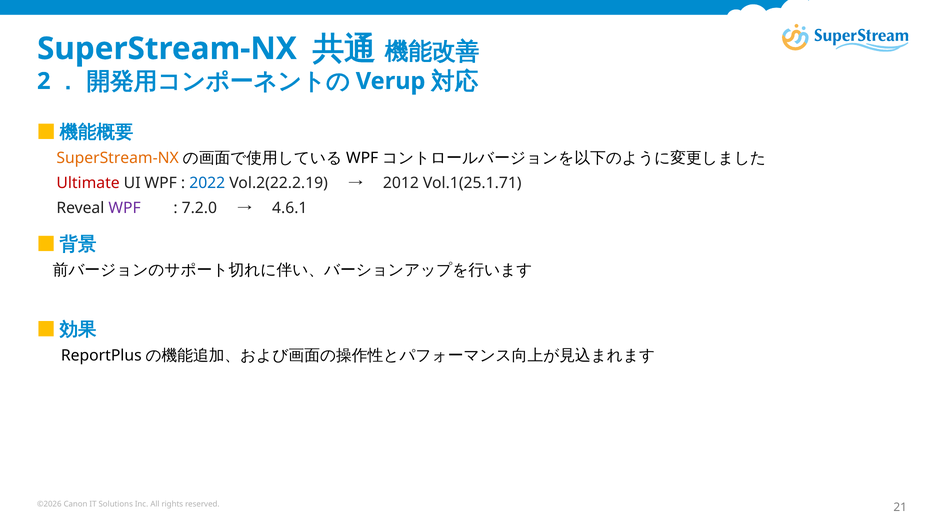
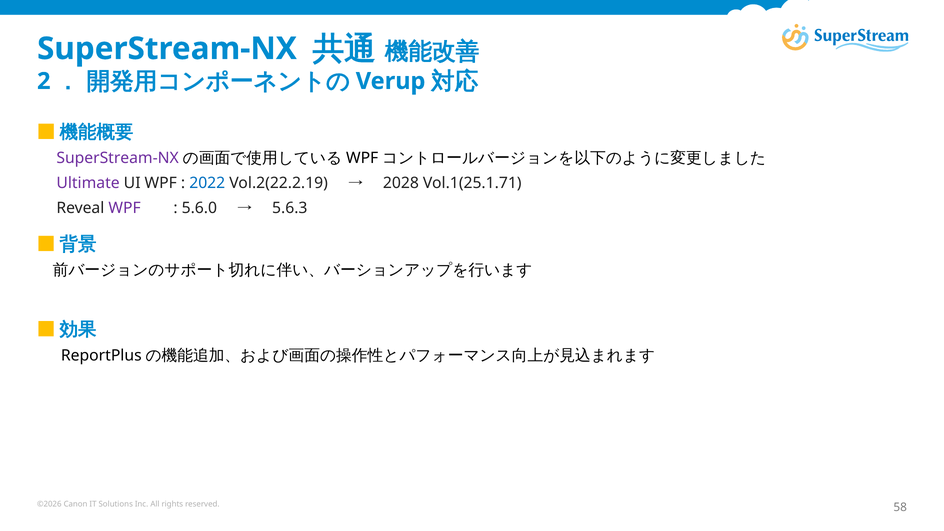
SuperStream-NX at (118, 158) colour: orange -> purple
Ultimate colour: red -> purple
2012: 2012 -> 2028
7.2.0: 7.2.0 -> 5.6.0
4.6.1: 4.6.1 -> 5.6.3
21: 21 -> 58
